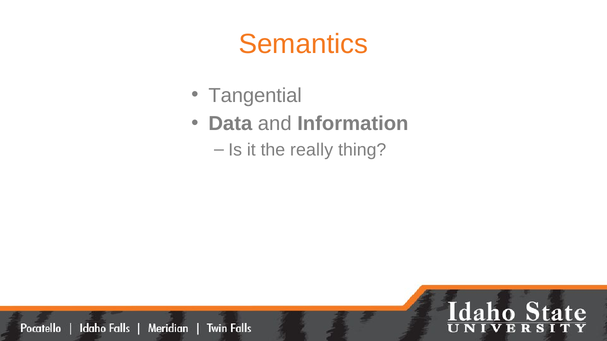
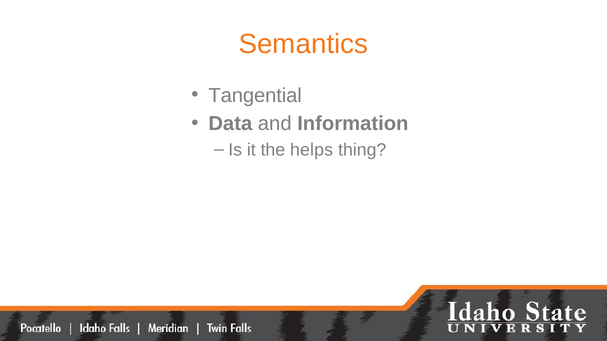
really: really -> helps
